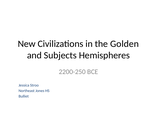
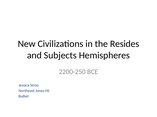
Golden: Golden -> Resides
